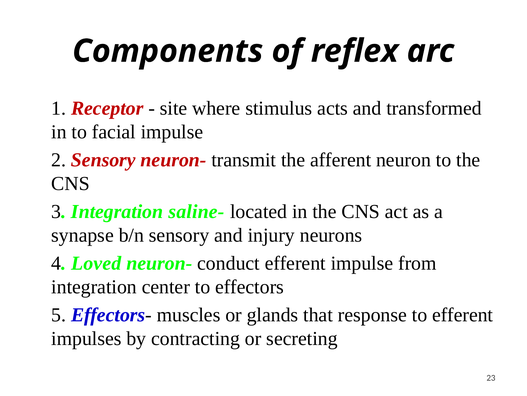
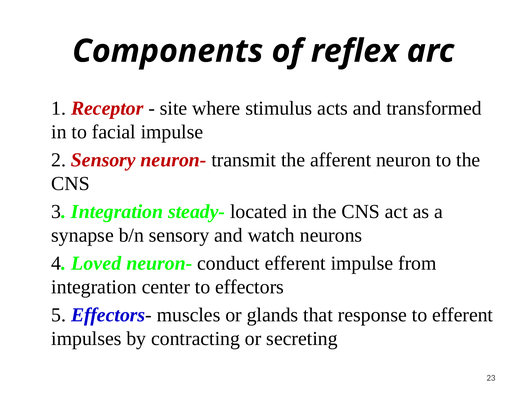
saline-: saline- -> steady-
injury: injury -> watch
